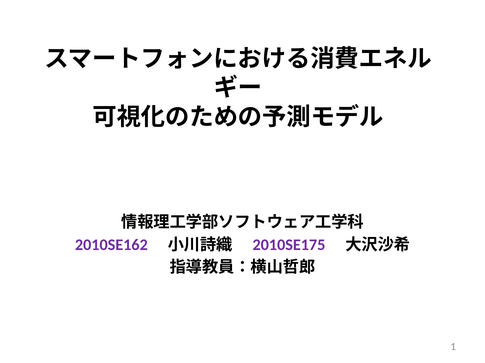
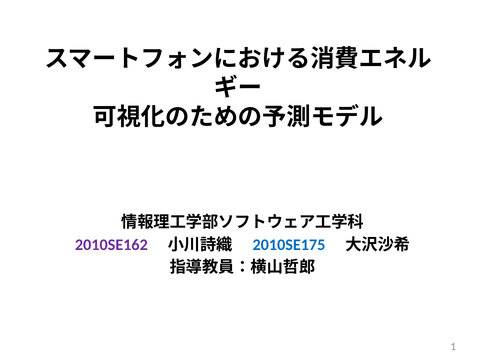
2010SE175 colour: purple -> blue
